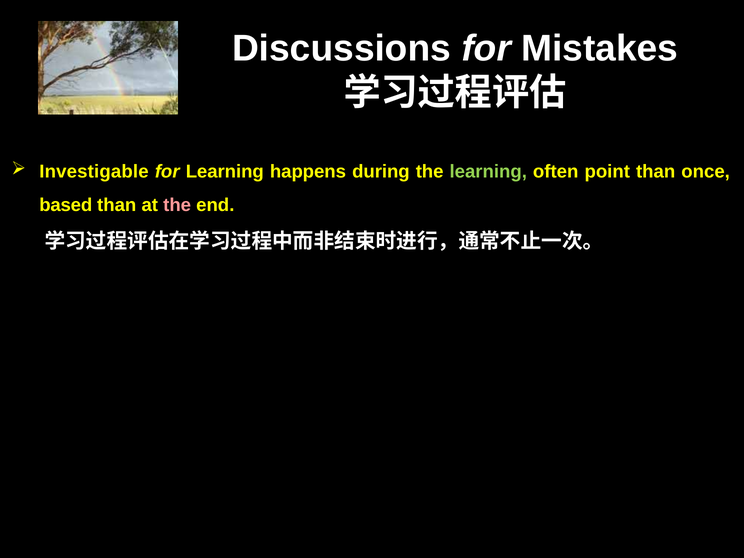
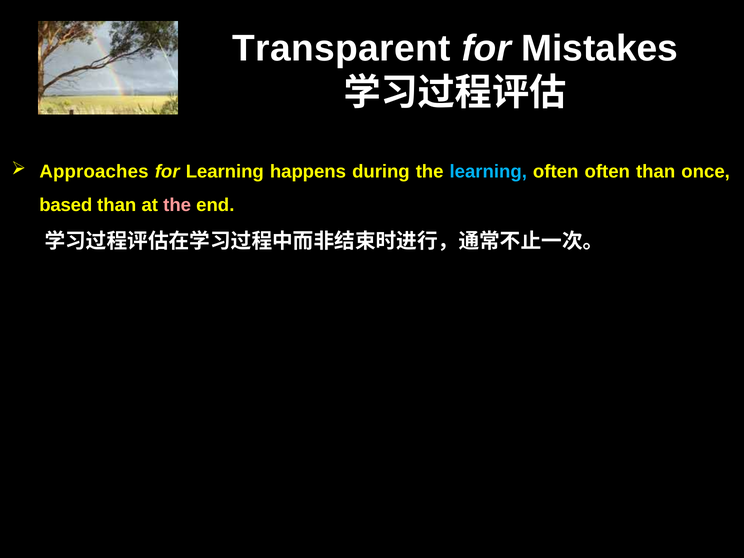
Discussions: Discussions -> Transparent
Investigable: Investigable -> Approaches
learning at (488, 172) colour: light green -> light blue
often point: point -> often
